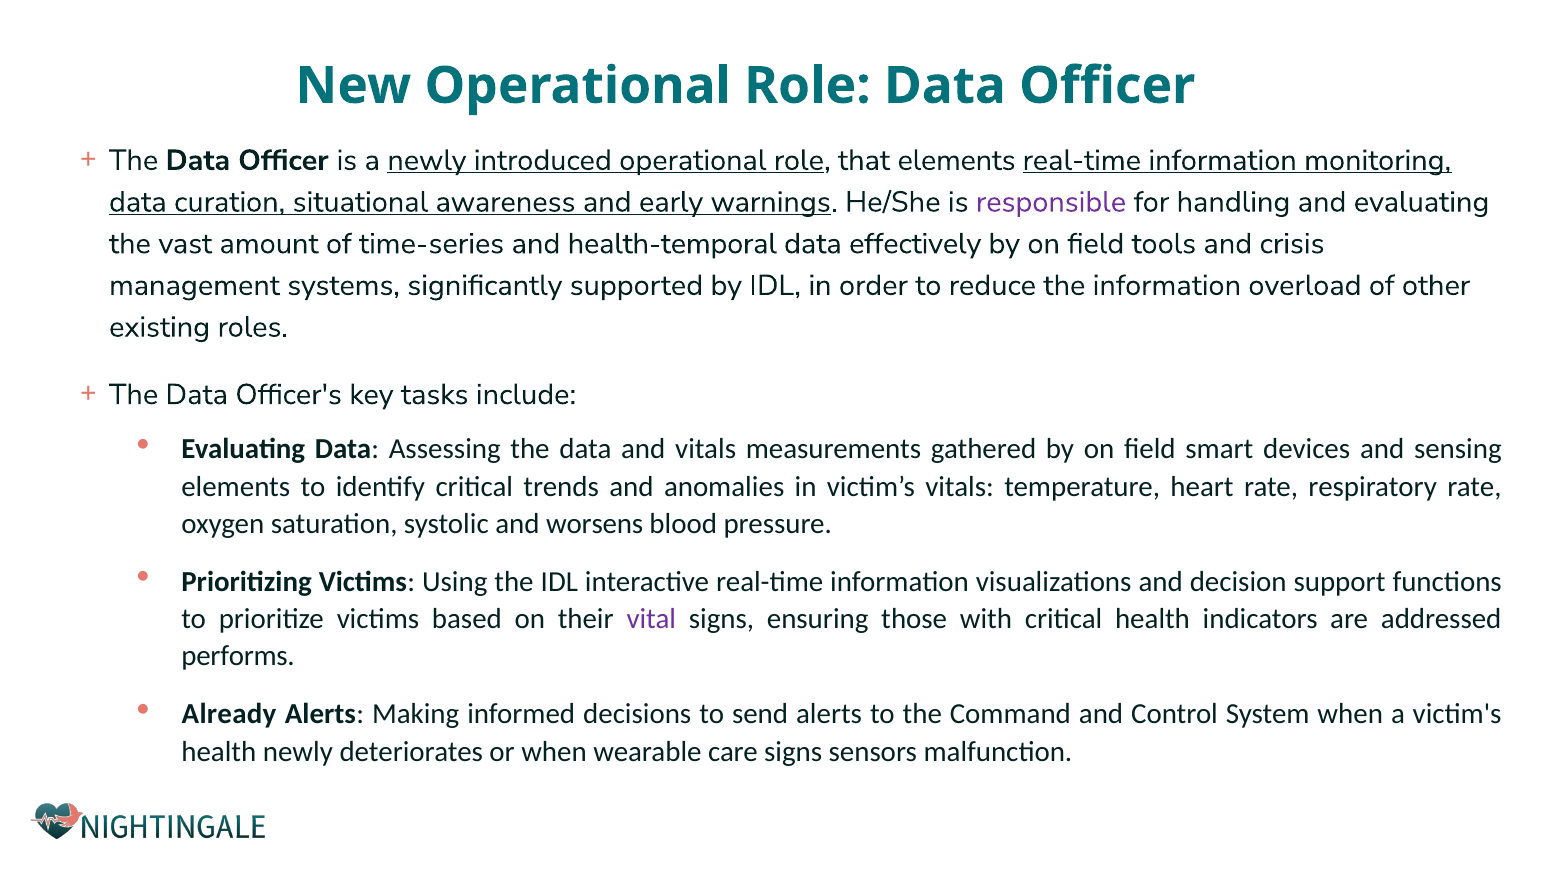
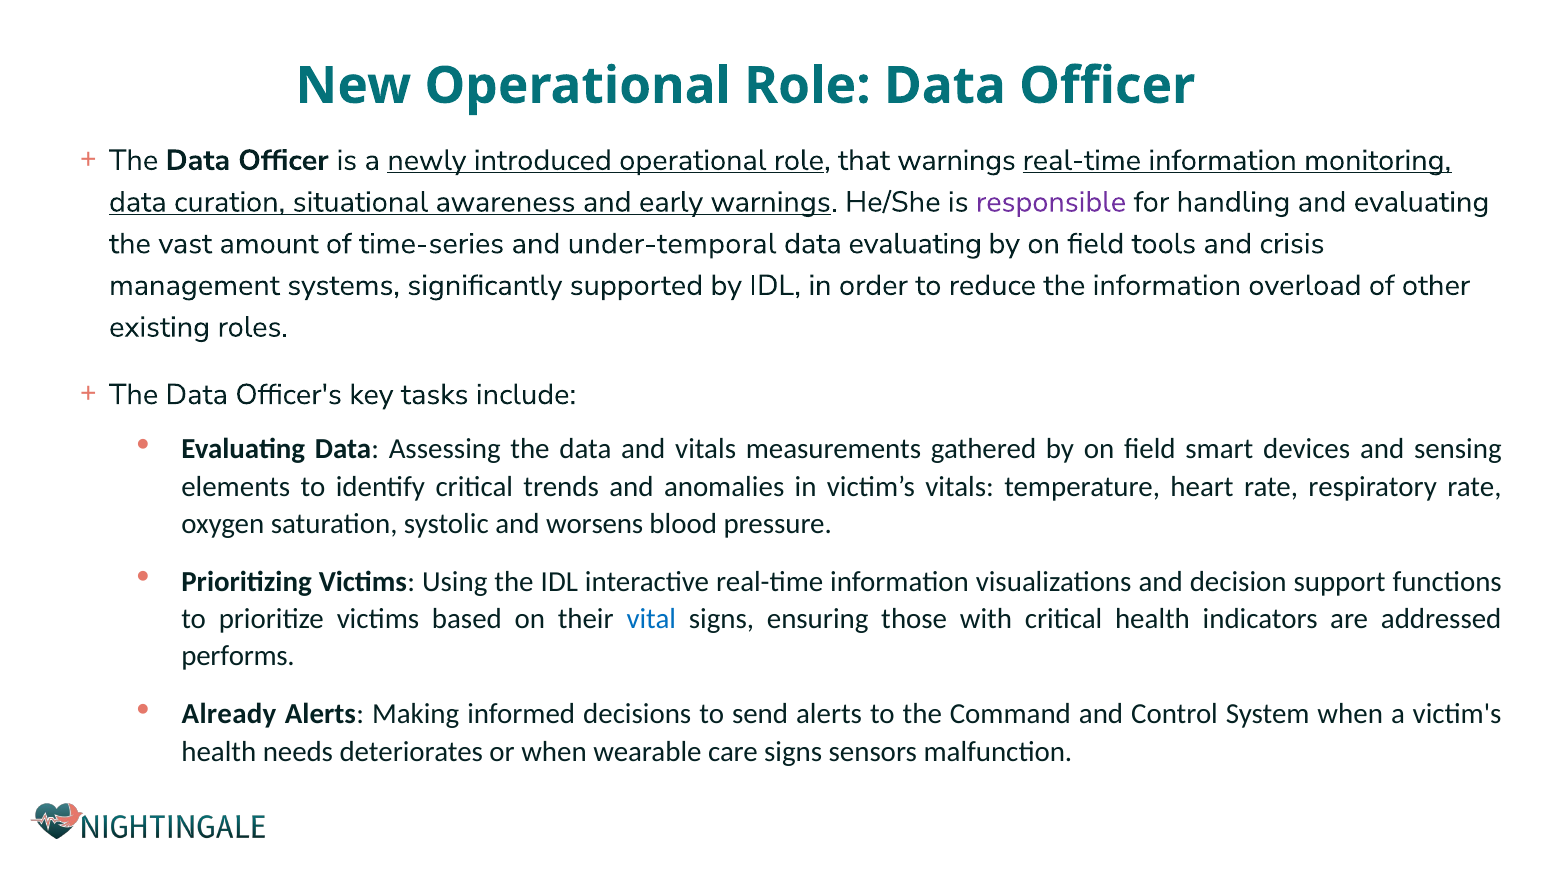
that elements: elements -> warnings
health-temporal: health-temporal -> under-temporal
data effectively: effectively -> evaluating
vital colour: purple -> blue
health newly: newly -> needs
